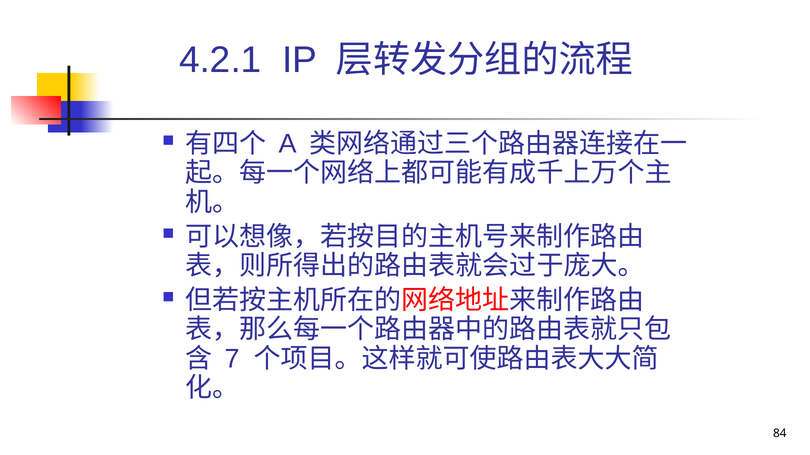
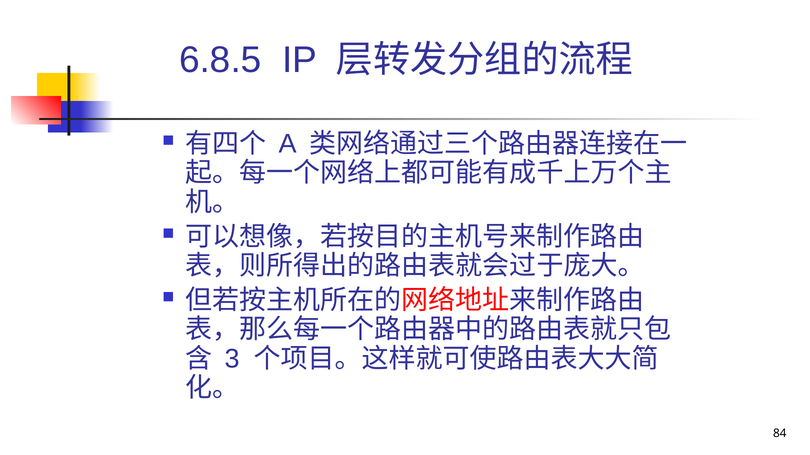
4.2.1: 4.2.1 -> 6.8.5
7: 7 -> 3
